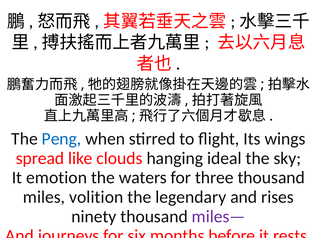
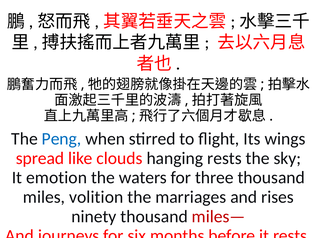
hanging ideal: ideal -> rests
legendary: legendary -> marriages
miles— colour: purple -> red
